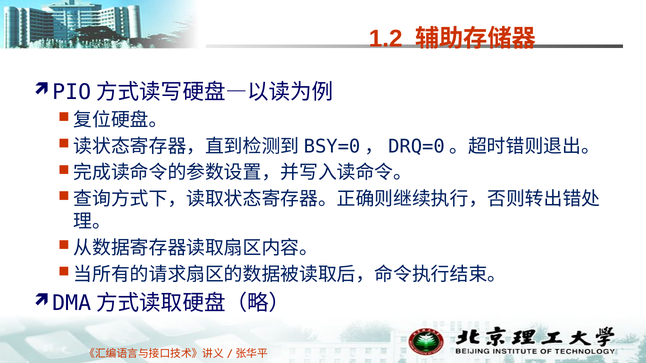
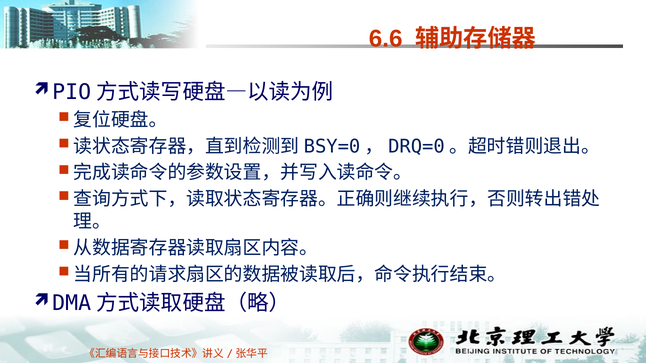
1.2: 1.2 -> 6.6
